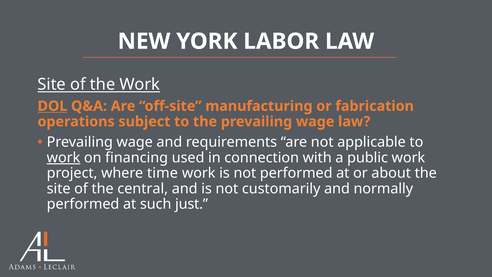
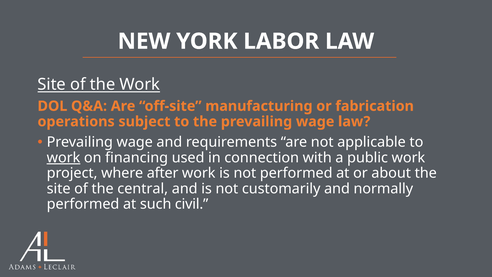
DOL underline: present -> none
time: time -> after
just: just -> civil
